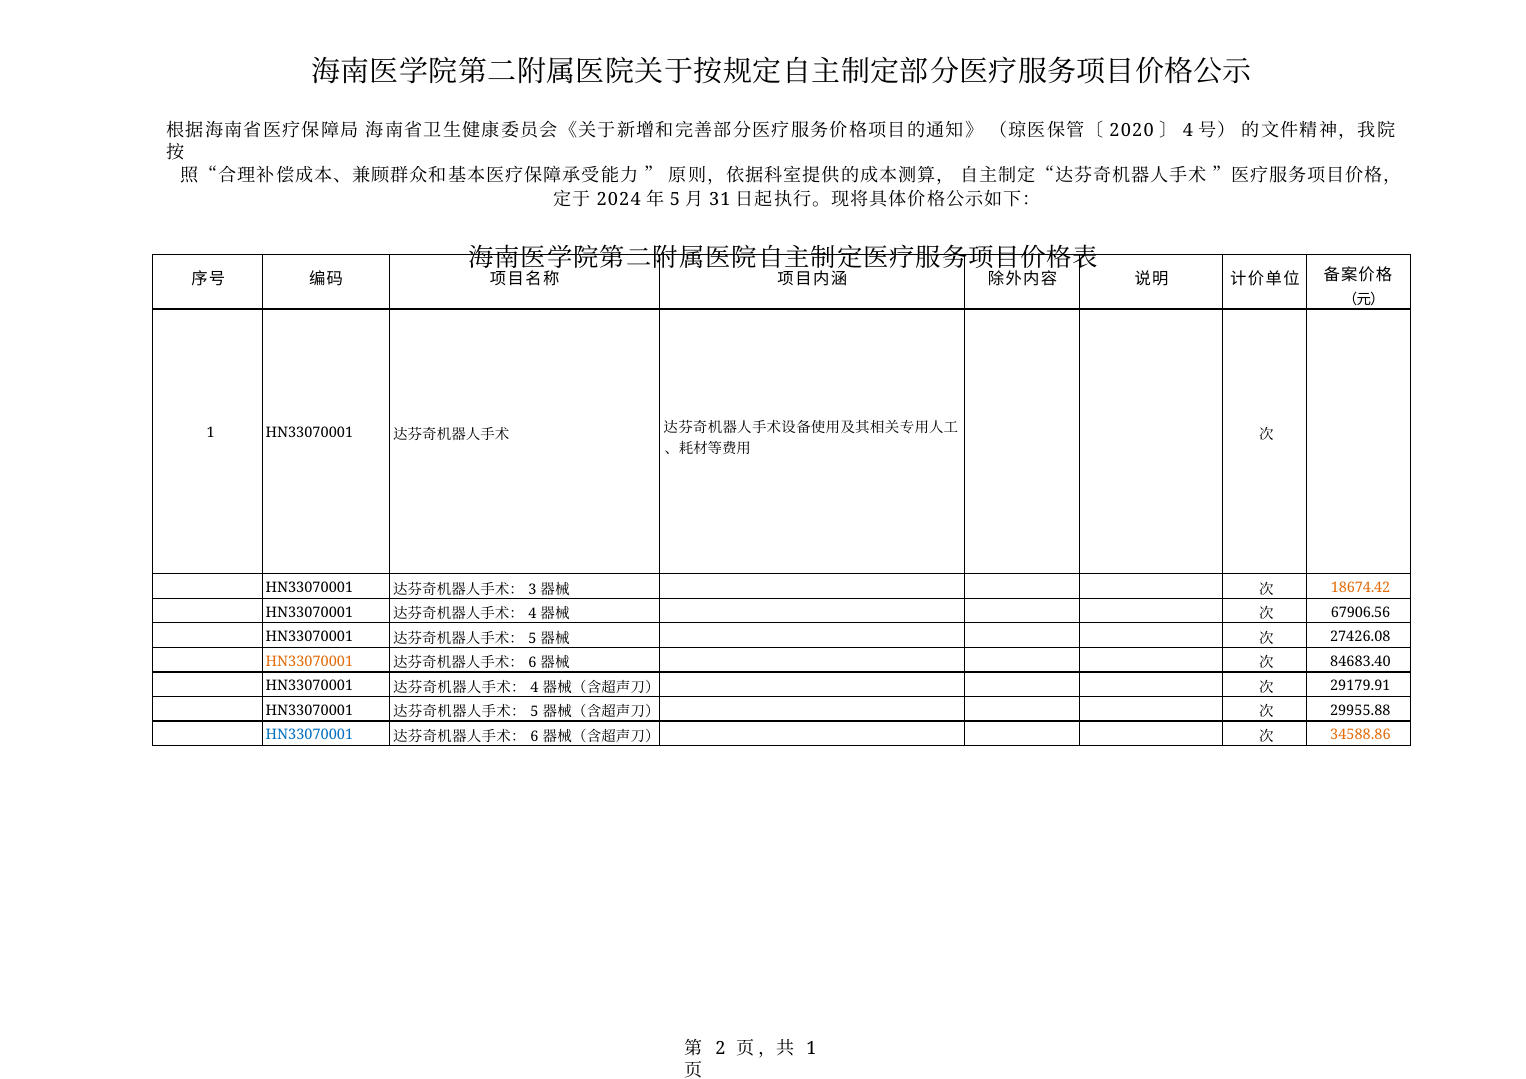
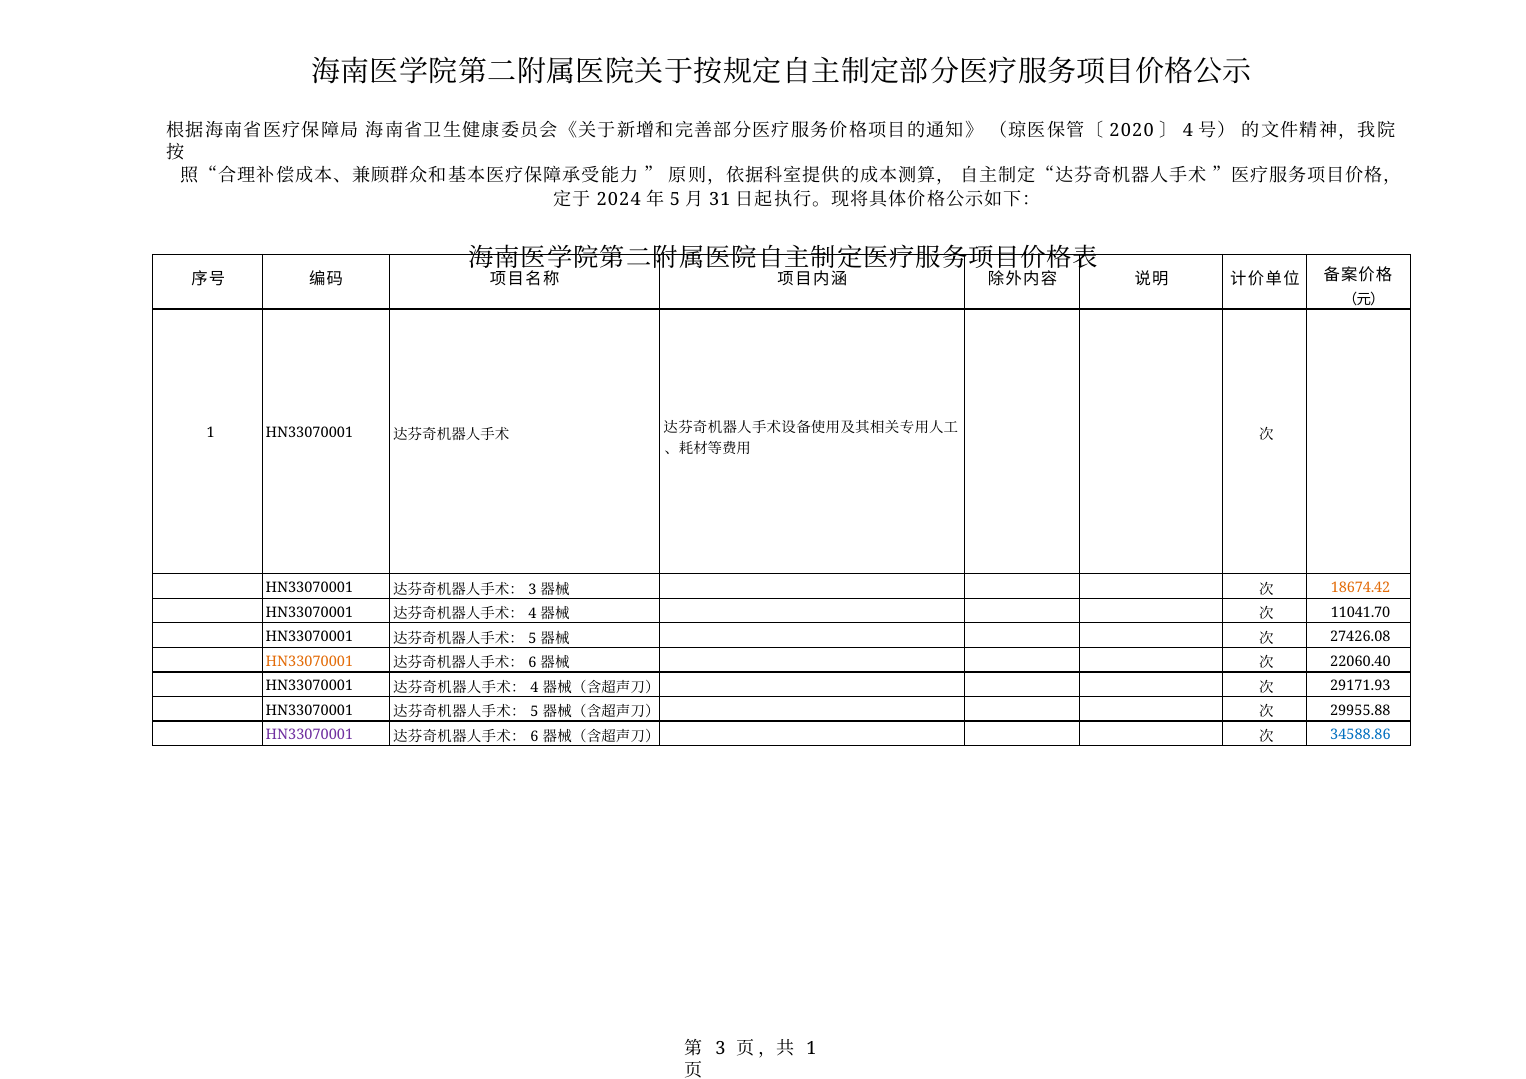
67906.56: 67906.56 -> 11041.70
84683.40: 84683.40 -> 22060.40
29179.91: 29179.91 -> 29171.93
HN33070001 at (309, 735) colour: blue -> purple
34588.86 colour: orange -> blue
2 at (720, 1048): 2 -> 3
